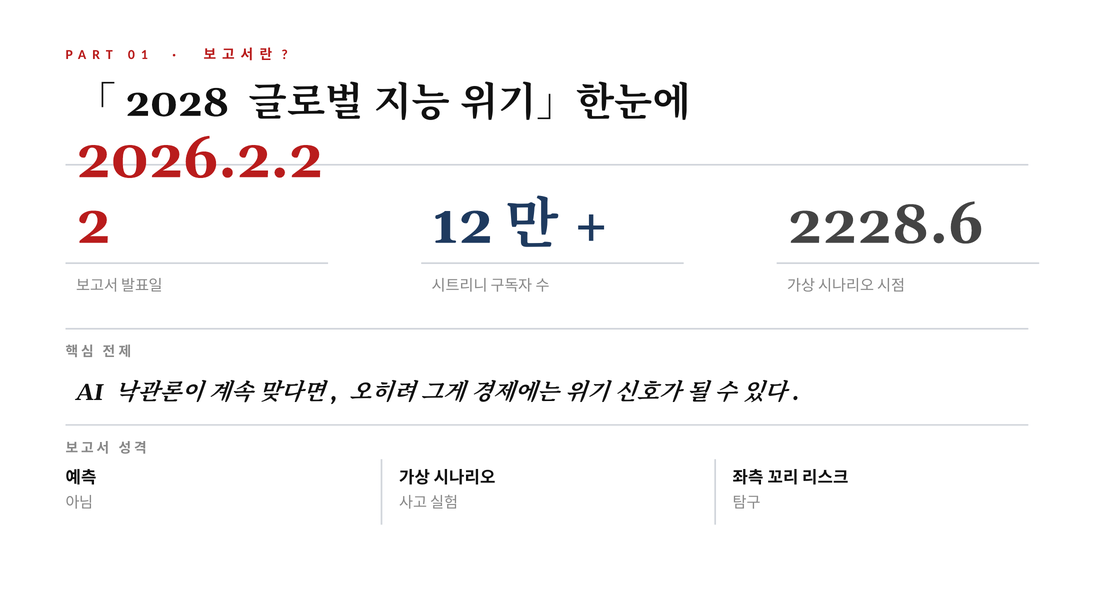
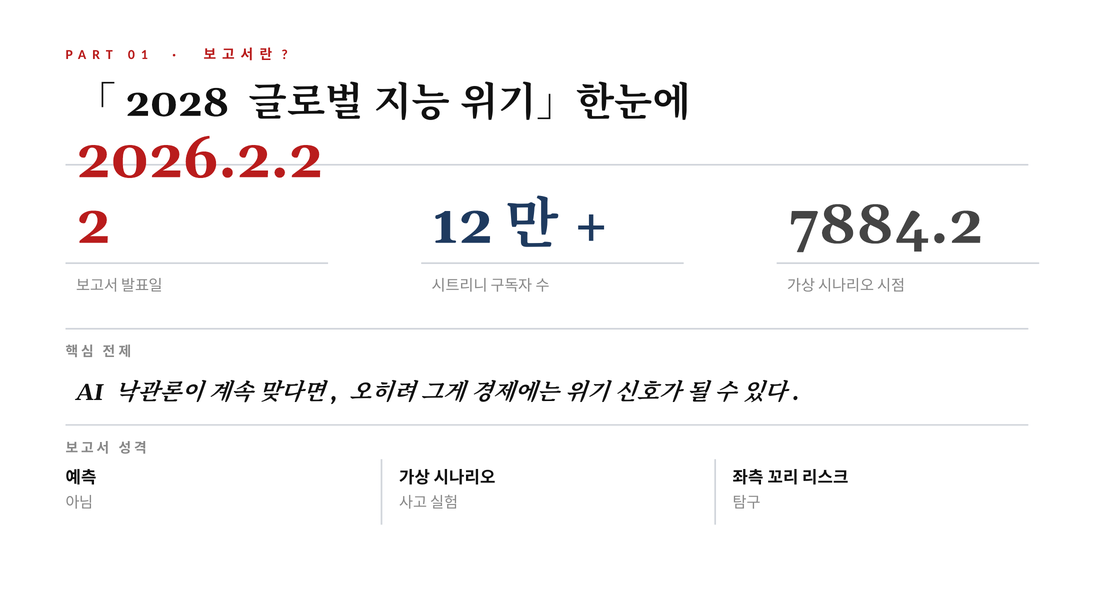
2228.6: 2228.6 -> 7884.2
